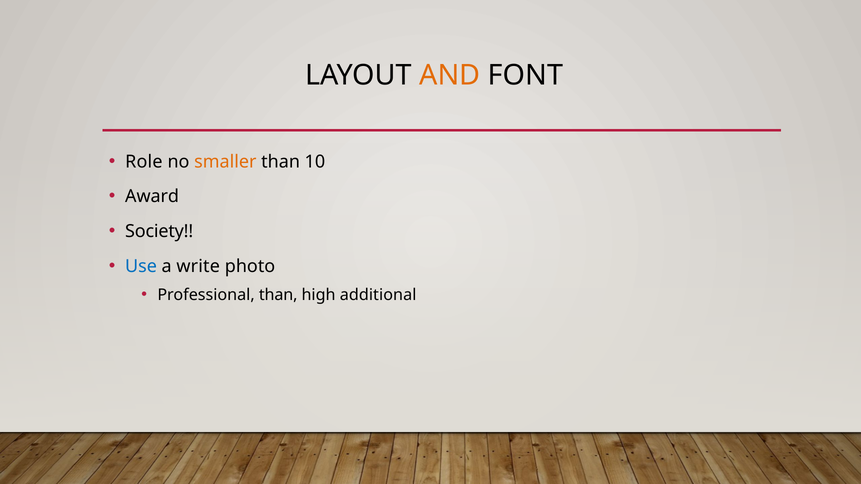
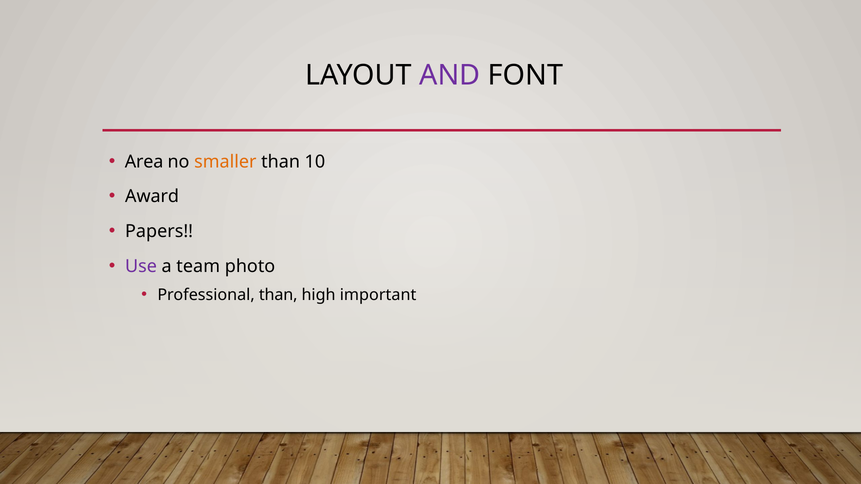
AND colour: orange -> purple
Role: Role -> Area
Society: Society -> Papers
Use colour: blue -> purple
write: write -> team
additional: additional -> important
